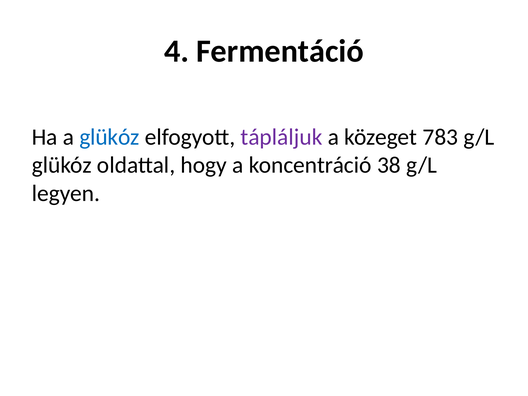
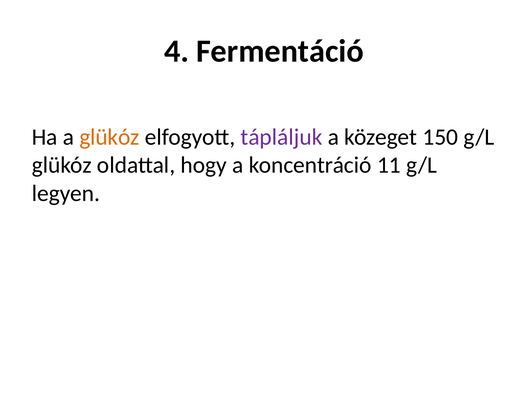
glükóz at (109, 137) colour: blue -> orange
783: 783 -> 150
38: 38 -> 11
